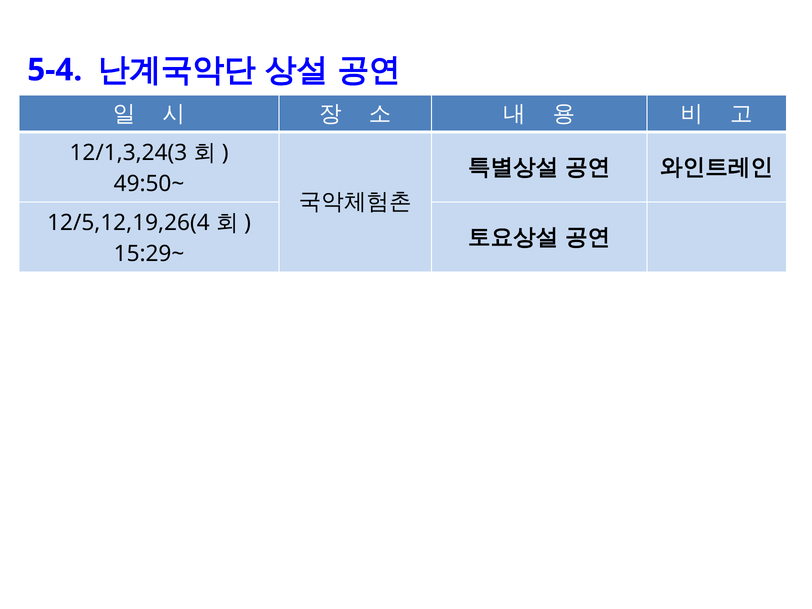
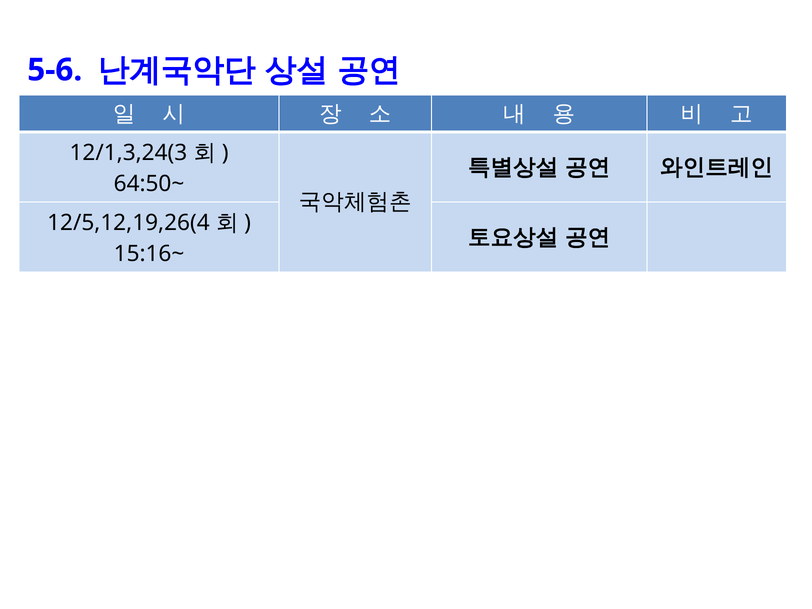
5-4: 5-4 -> 5-6
49:50~: 49:50~ -> 64:50~
15:29~: 15:29~ -> 15:16~
